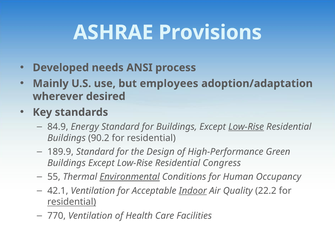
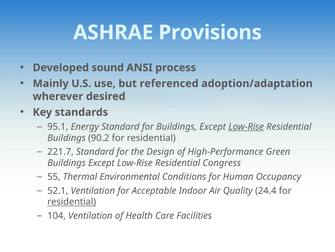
needs: needs -> sound
employees: employees -> referenced
84.9: 84.9 -> 95.1
189.9: 189.9 -> 221.7
Environmental underline: present -> none
42.1: 42.1 -> 52.1
Indoor underline: present -> none
22.2: 22.2 -> 24.4
770: 770 -> 104
